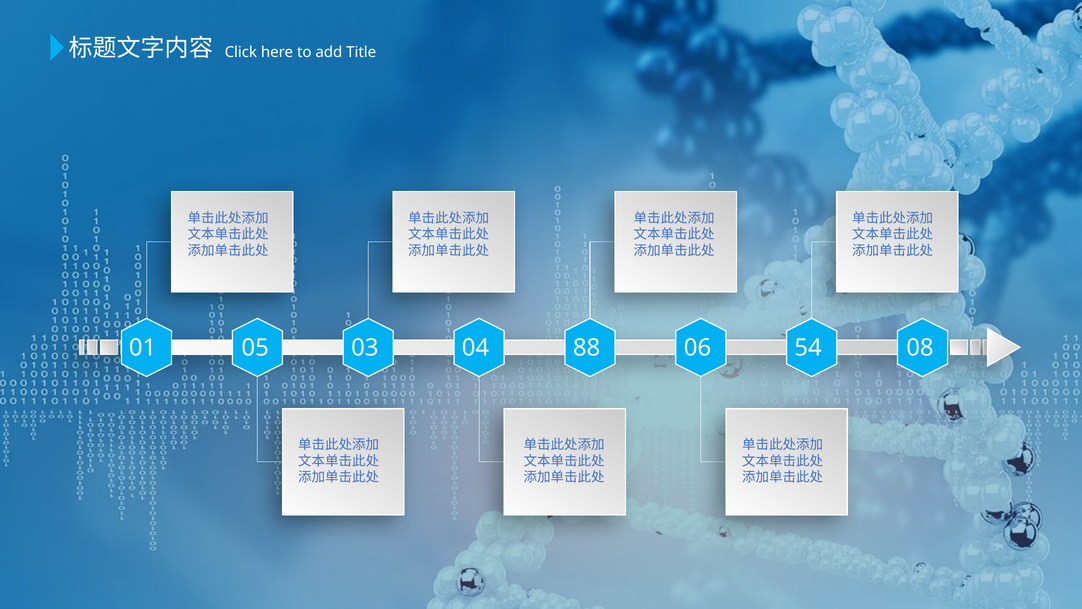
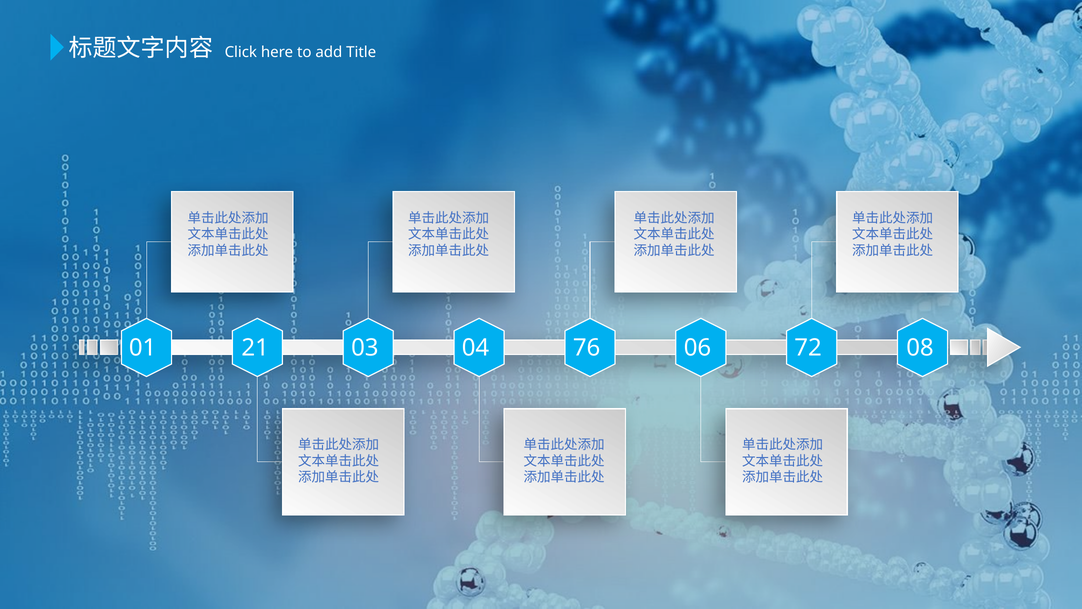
05: 05 -> 21
88: 88 -> 76
54: 54 -> 72
